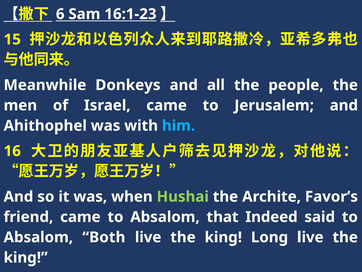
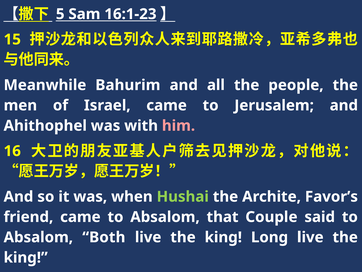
6: 6 -> 5
Donkeys: Donkeys -> Bahurim
him colour: light blue -> pink
Indeed: Indeed -> Couple
